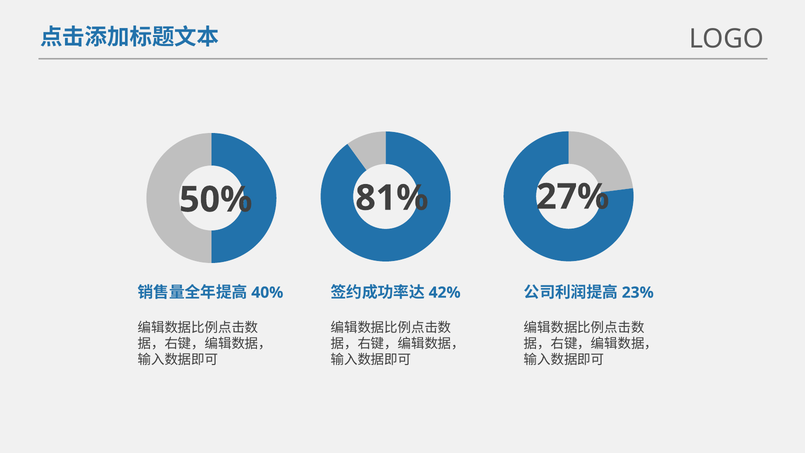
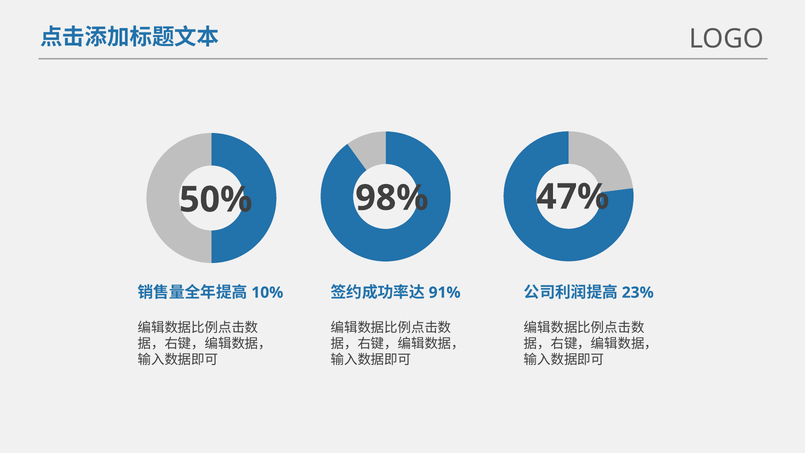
81%: 81% -> 98%
27%: 27% -> 47%
40%: 40% -> 10%
42%: 42% -> 91%
